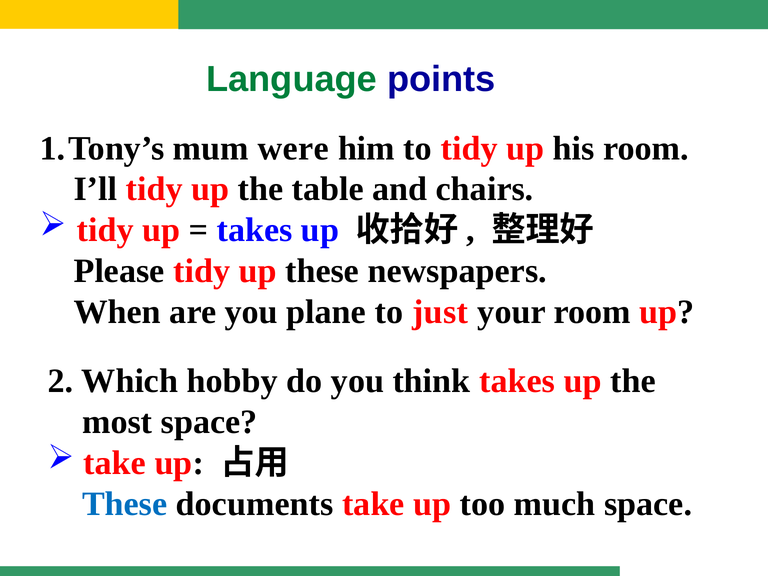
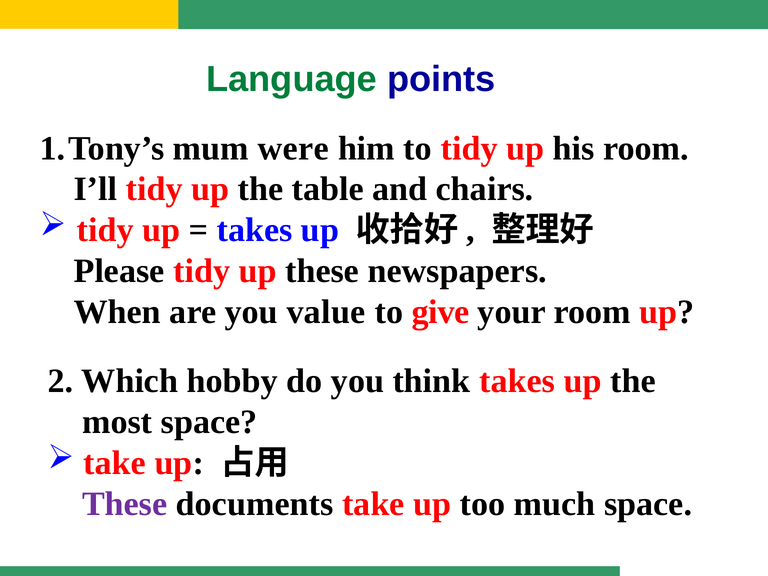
plane: plane -> value
just: just -> give
These at (125, 504) colour: blue -> purple
